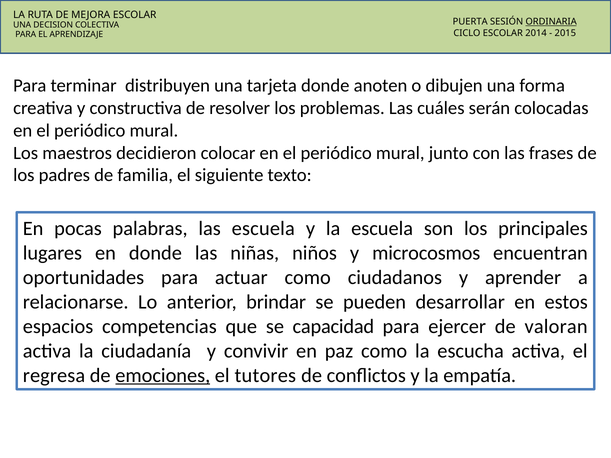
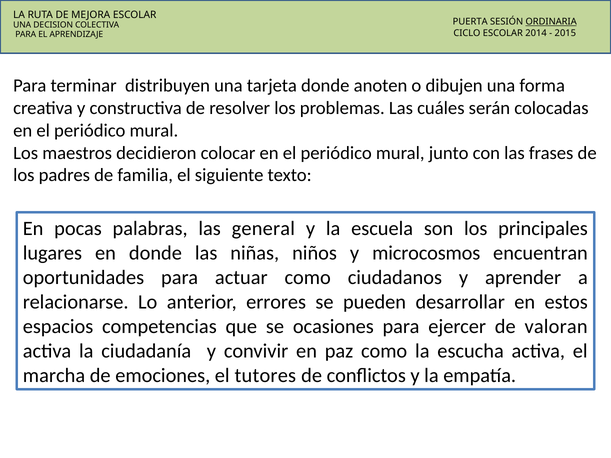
las escuela: escuela -> general
brindar: brindar -> errores
capacidad: capacidad -> ocasiones
regresa: regresa -> marcha
emociones underline: present -> none
